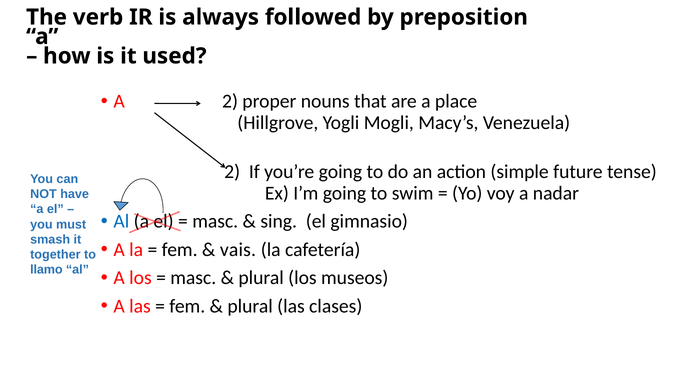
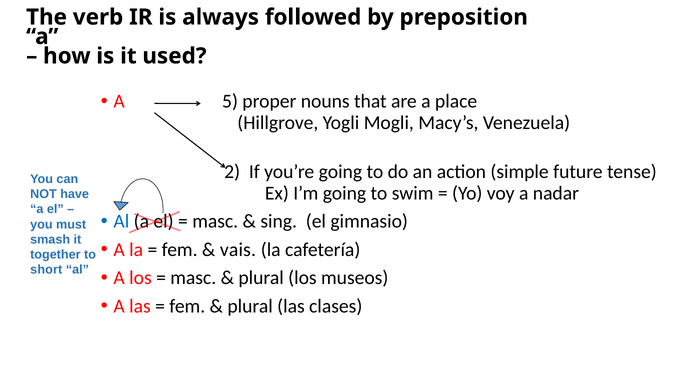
A 2: 2 -> 5
llamo: llamo -> short
